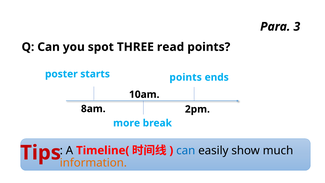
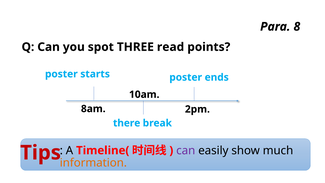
3: 3 -> 8
points at (186, 77): points -> poster
more: more -> there
can at (186, 150) colour: blue -> purple
